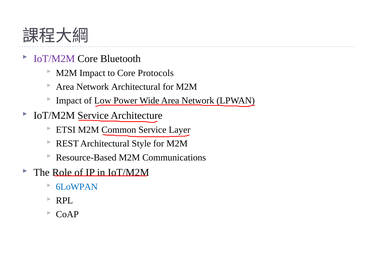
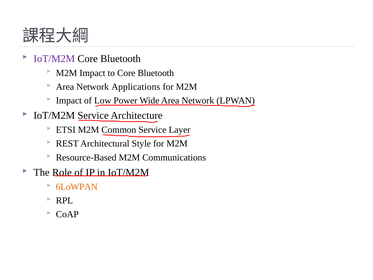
to Core Protocols: Protocols -> Bluetooth
Network Architectural: Architectural -> Applications
6LoWPAN colour: blue -> orange
